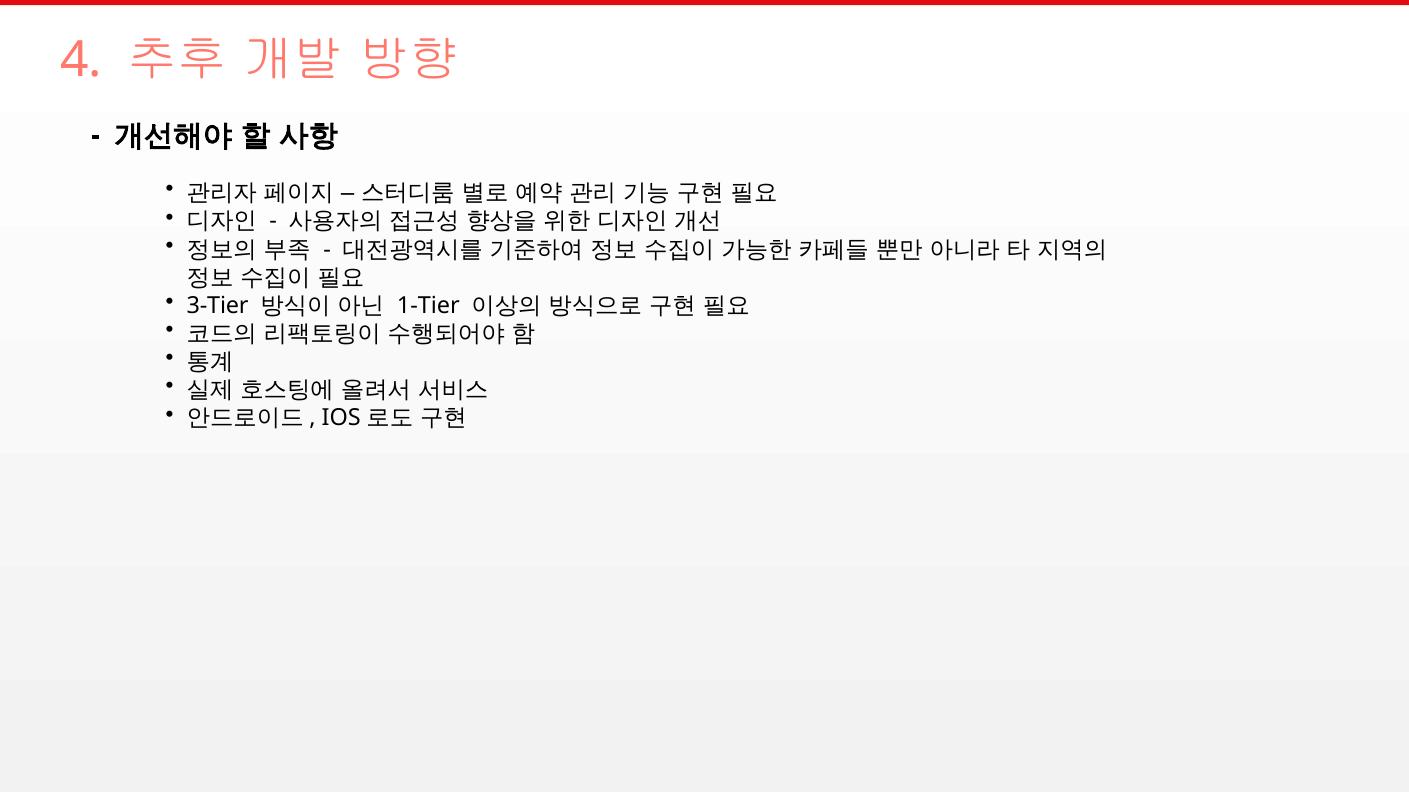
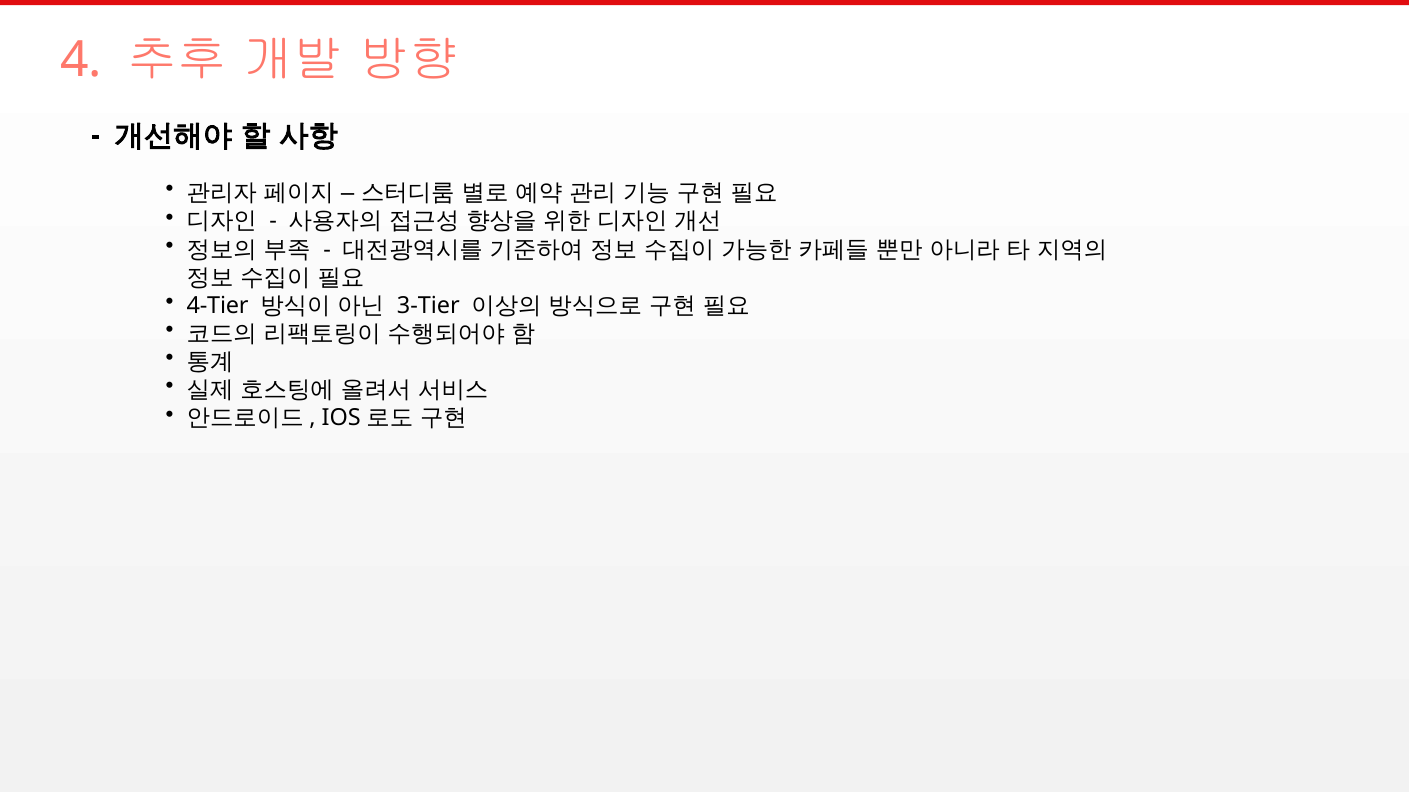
3-Tier: 3-Tier -> 4-Tier
1-Tier: 1-Tier -> 3-Tier
